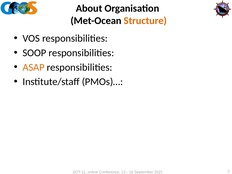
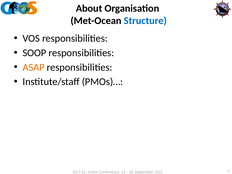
Structure colour: orange -> blue
